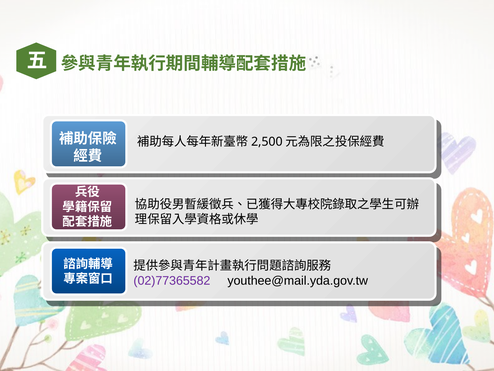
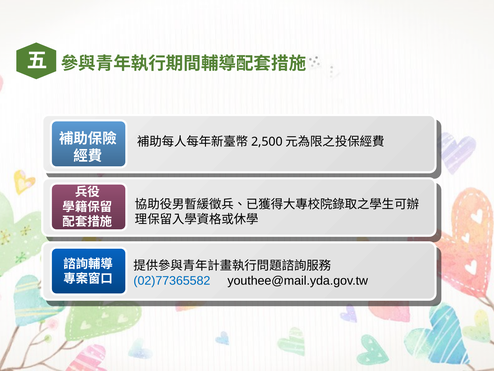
02)77365582 colour: purple -> blue
